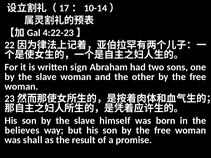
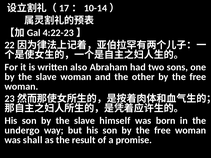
sign: sign -> also
believes: believes -> undergo
